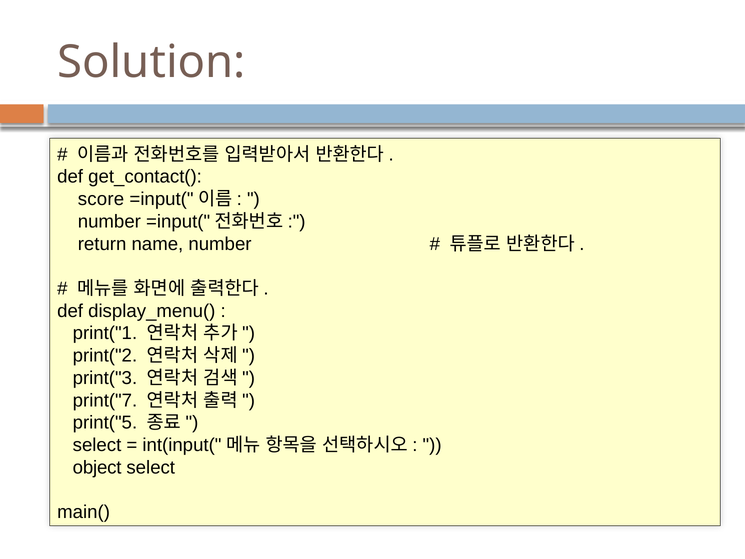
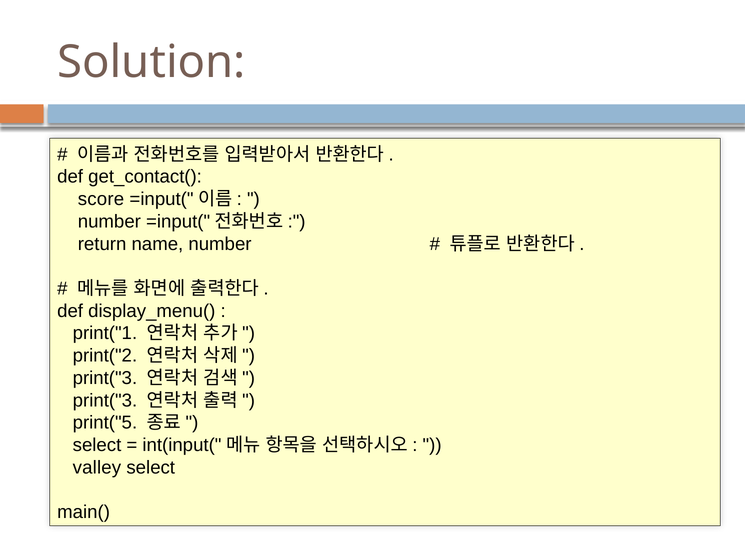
print("7 at (105, 400): print("7 -> print("3
object: object -> valley
